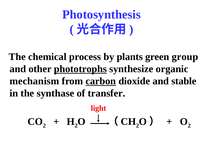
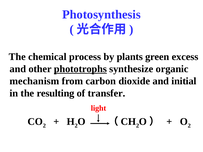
group: group -> excess
carbon underline: present -> none
stable: stable -> initial
synthase: synthase -> resulting
